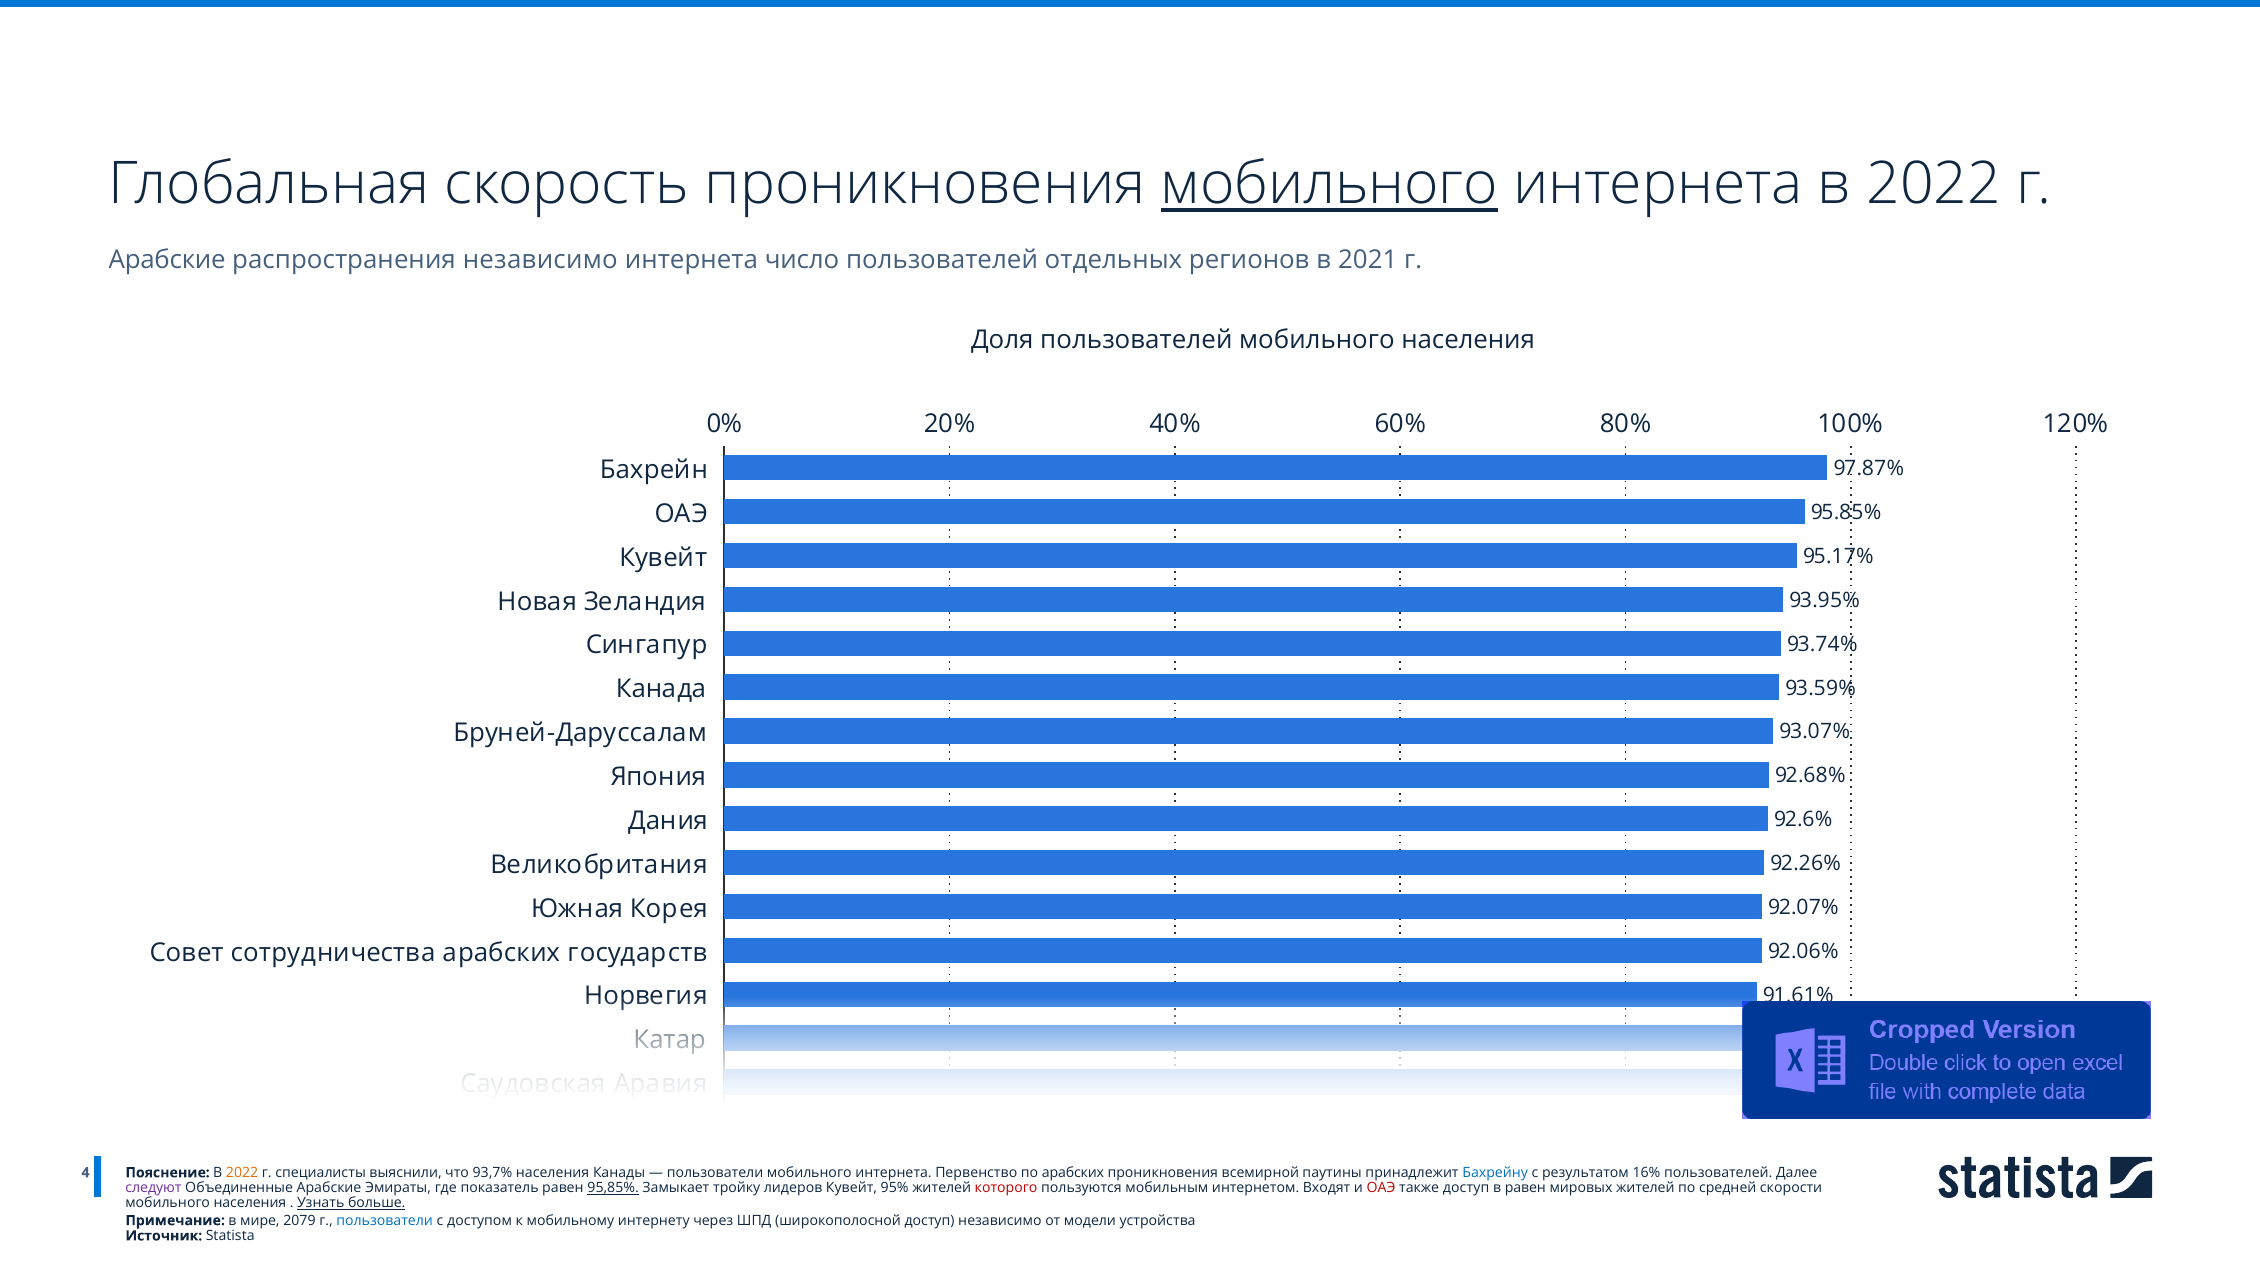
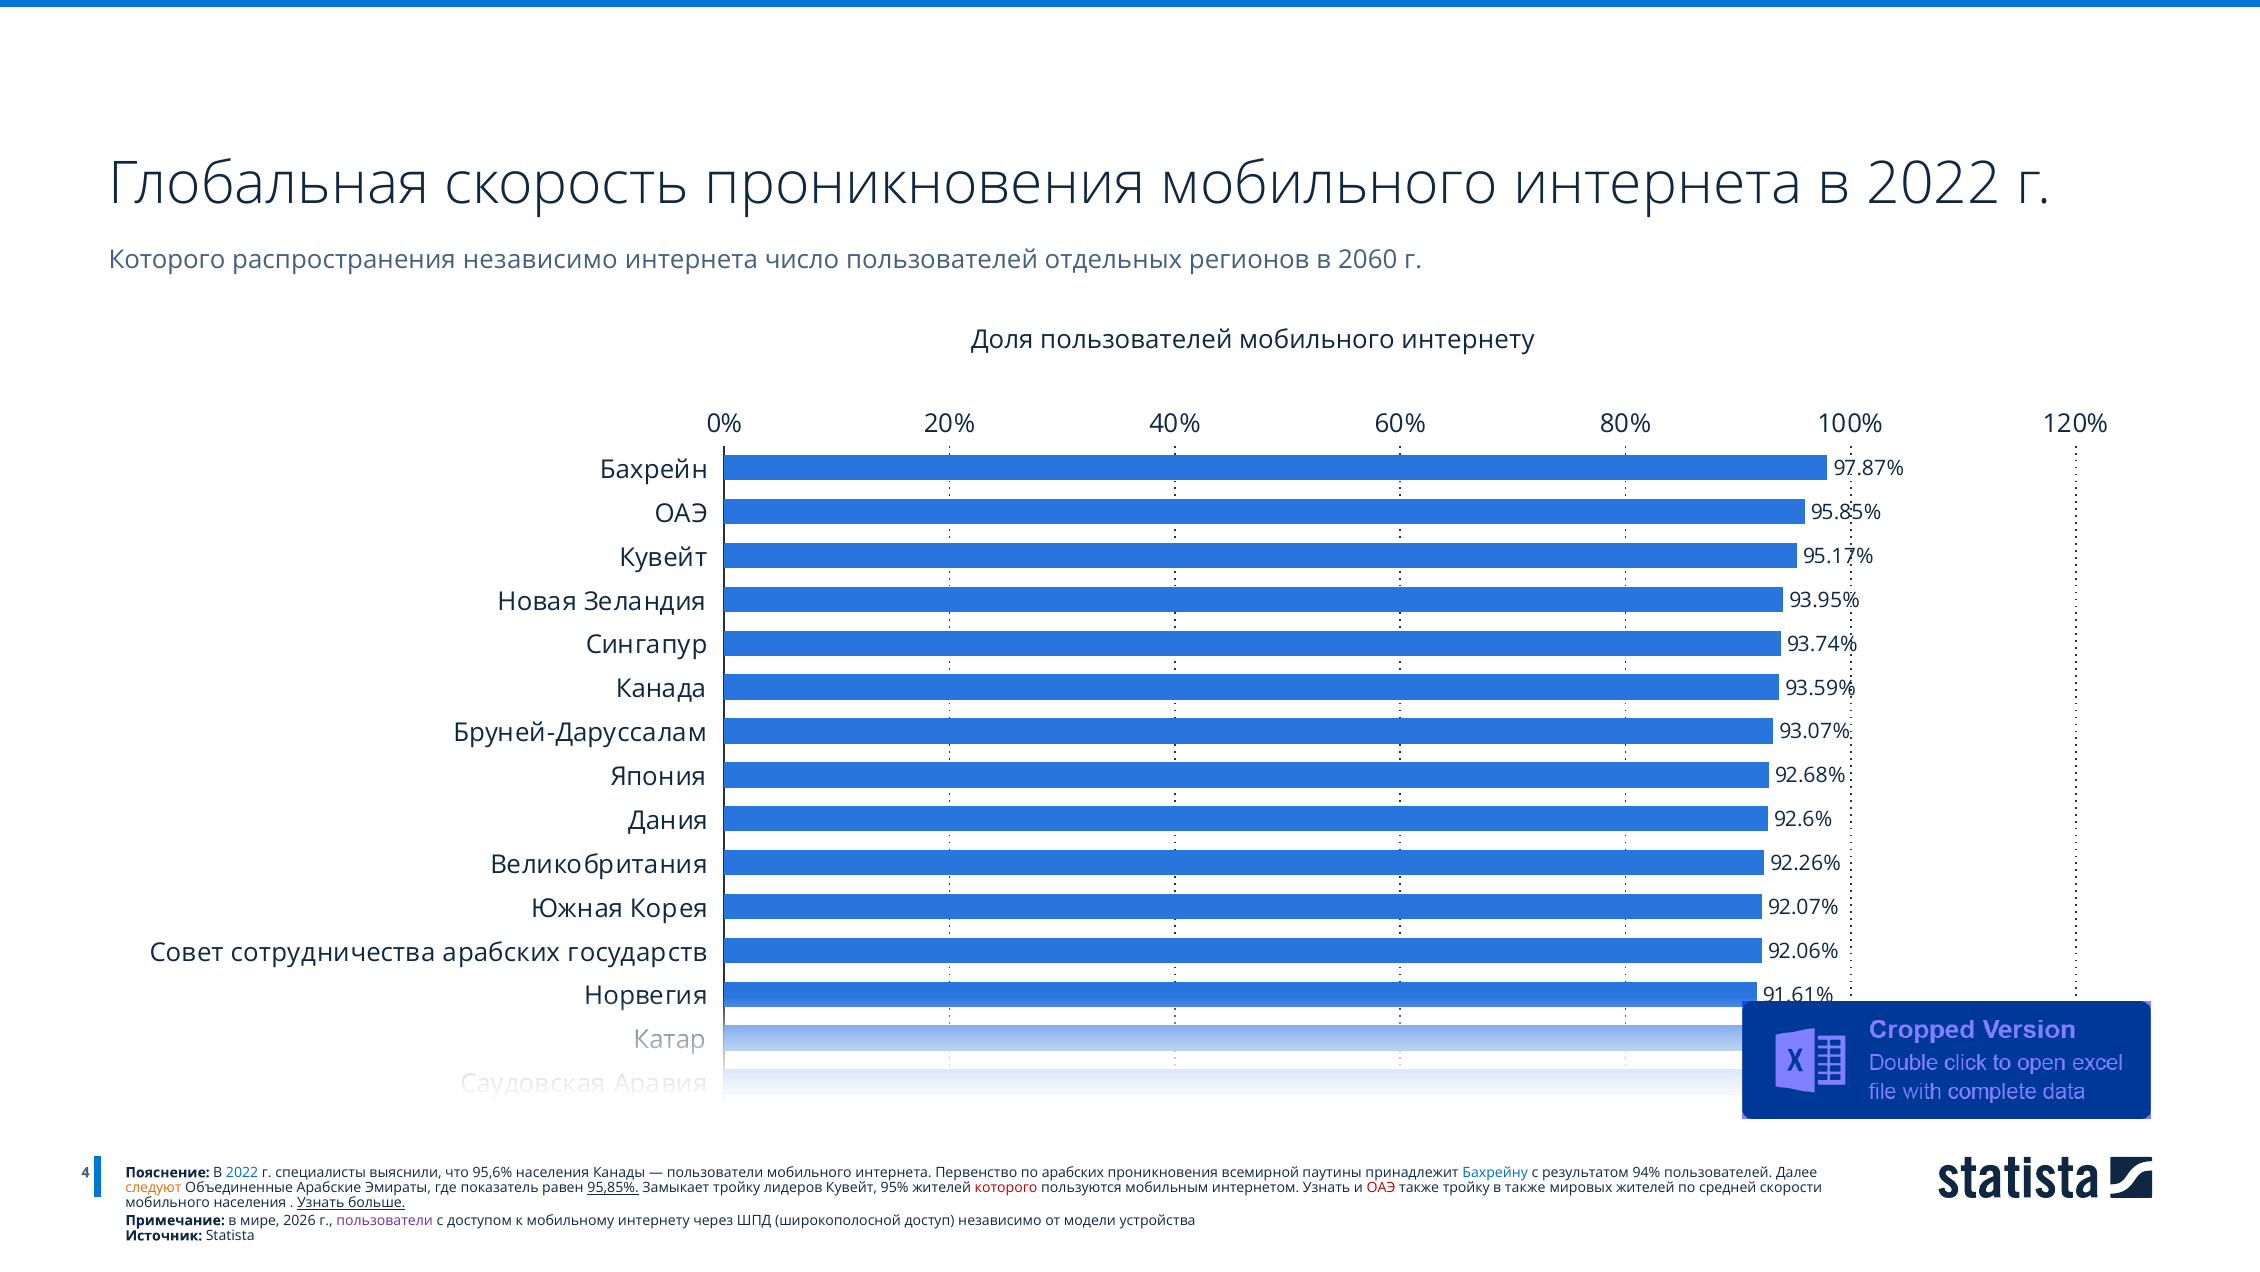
мобильного at (1329, 184) underline: present -> none
Арабские at (167, 260): Арабские -> Которого
2021: 2021 -> 2060
пользователей мобильного населения: населения -> интернету
2022 at (242, 1172) colour: orange -> blue
93,7%: 93,7% -> 95,6%
16%: 16% -> 94%
следуют colour: purple -> orange
интернетом Входят: Входят -> Узнать
также доступ: доступ -> тройку
в равен: равен -> также
2079: 2079 -> 2026
пользователи at (385, 1220) colour: blue -> purple
